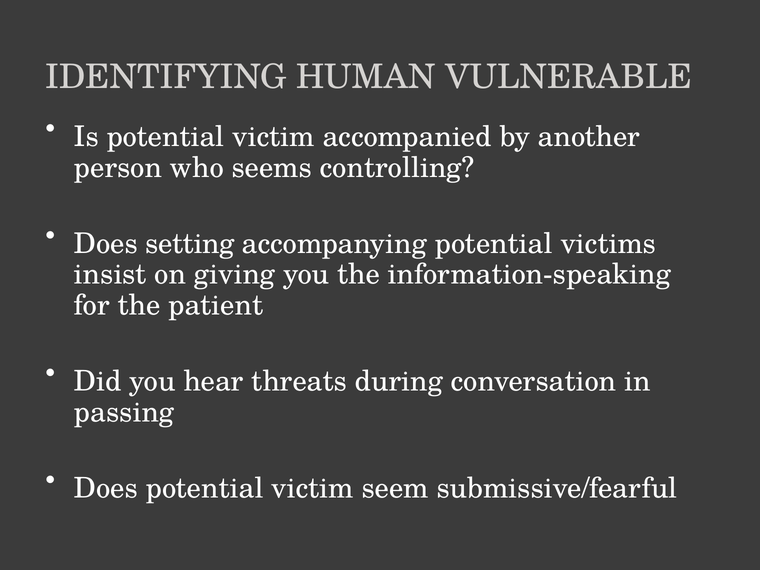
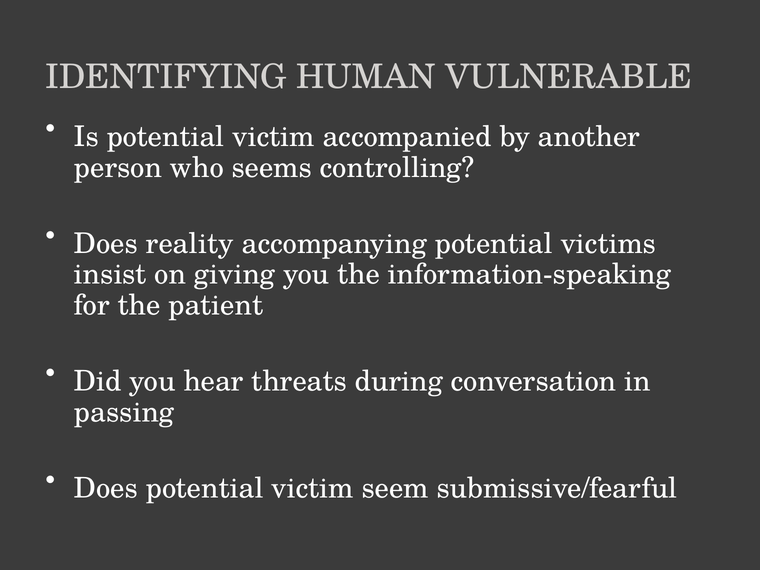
setting: setting -> reality
